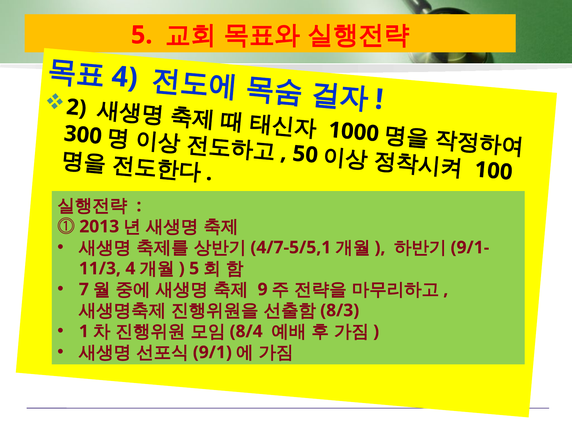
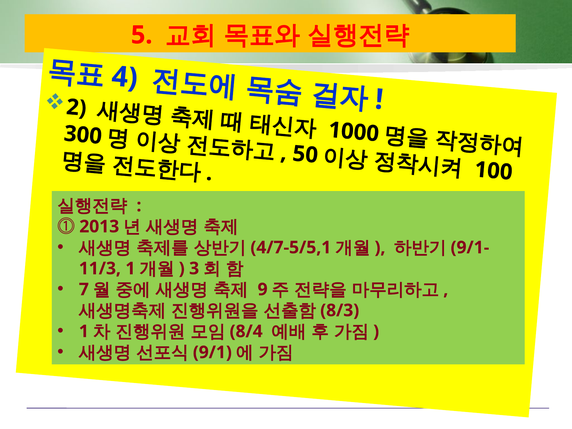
4 at (130, 268): 4 -> 1
5 at (194, 268): 5 -> 3
